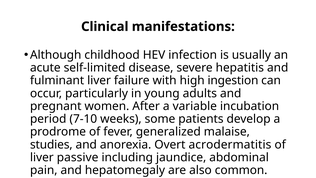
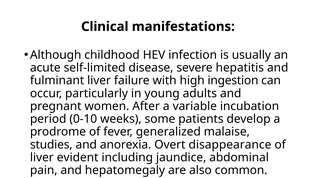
7-10: 7-10 -> 0-10
acrodermatitis: acrodermatitis -> disappearance
passive: passive -> evident
